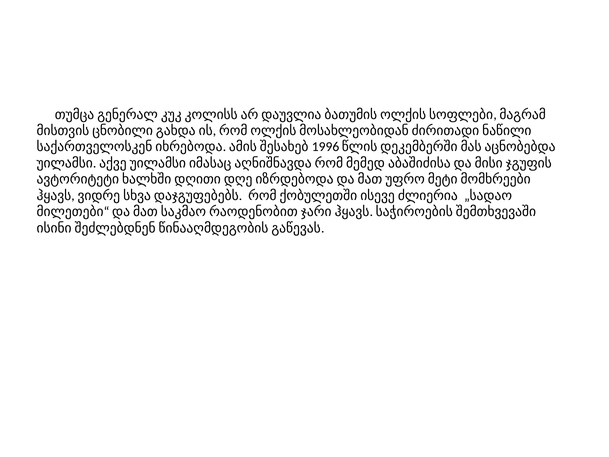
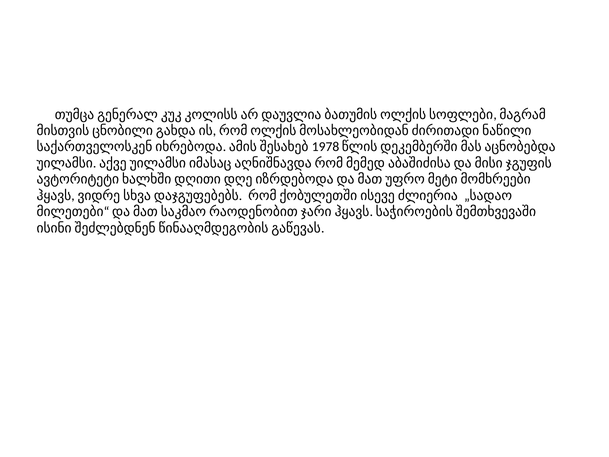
1996: 1996 -> 1978
